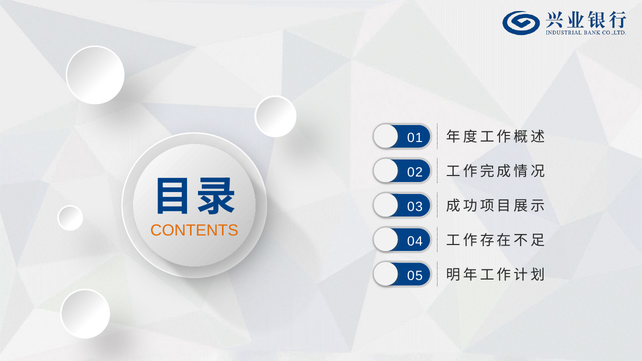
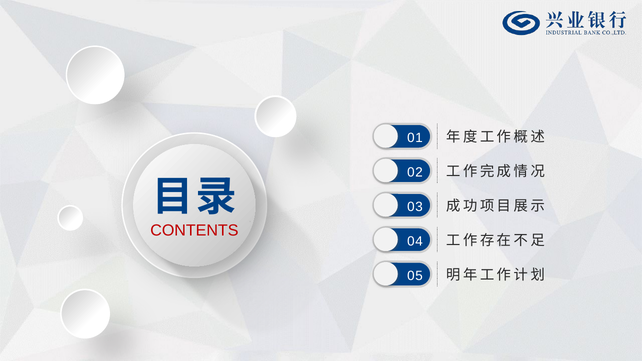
CONTENTS colour: orange -> red
